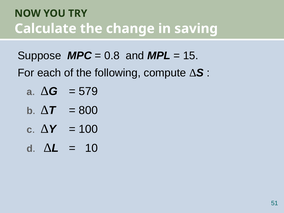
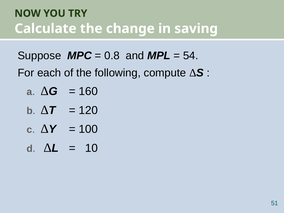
15: 15 -> 54
579: 579 -> 160
800: 800 -> 120
